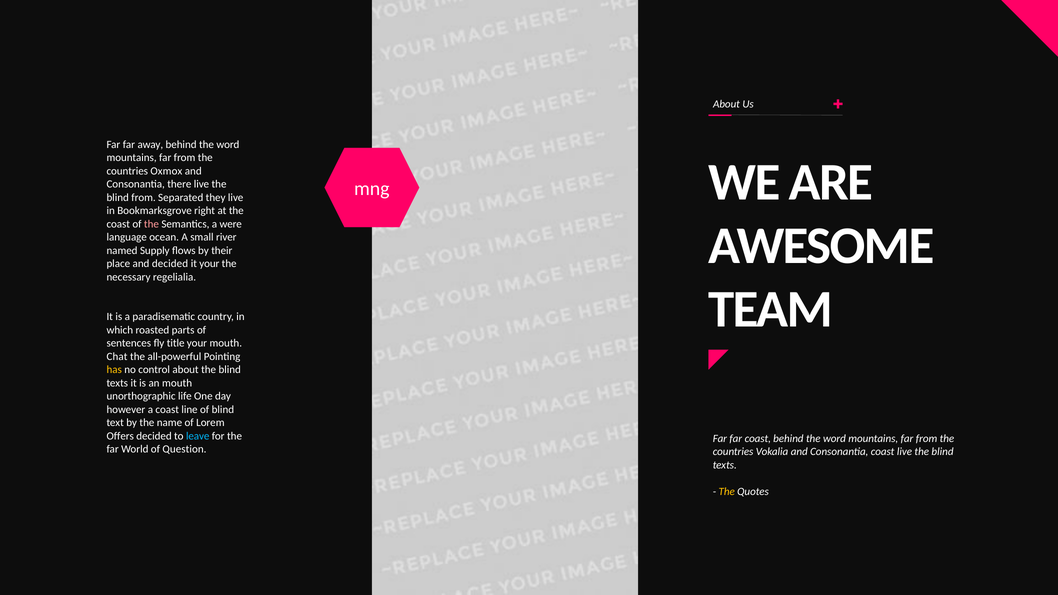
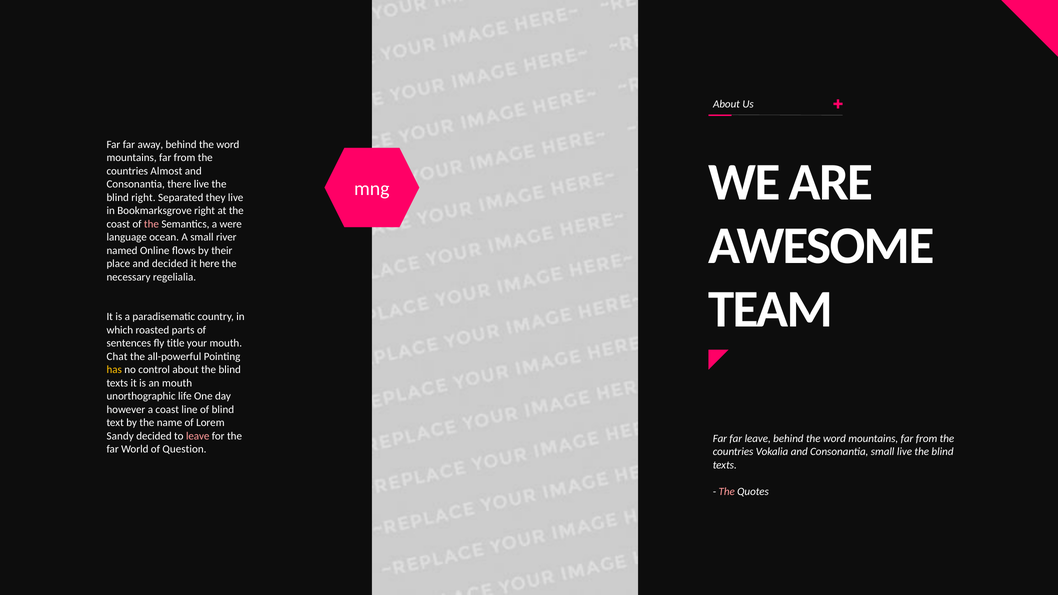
Oxmox: Oxmox -> Almost
blind from: from -> right
Supply: Supply -> Online
it your: your -> here
Offers: Offers -> Sandy
leave at (198, 436) colour: light blue -> pink
far coast: coast -> leave
Consonantia coast: coast -> small
The at (727, 492) colour: yellow -> pink
